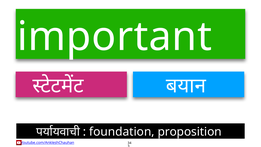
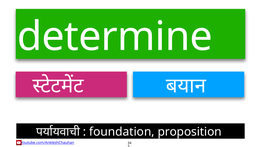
important: important -> determine
